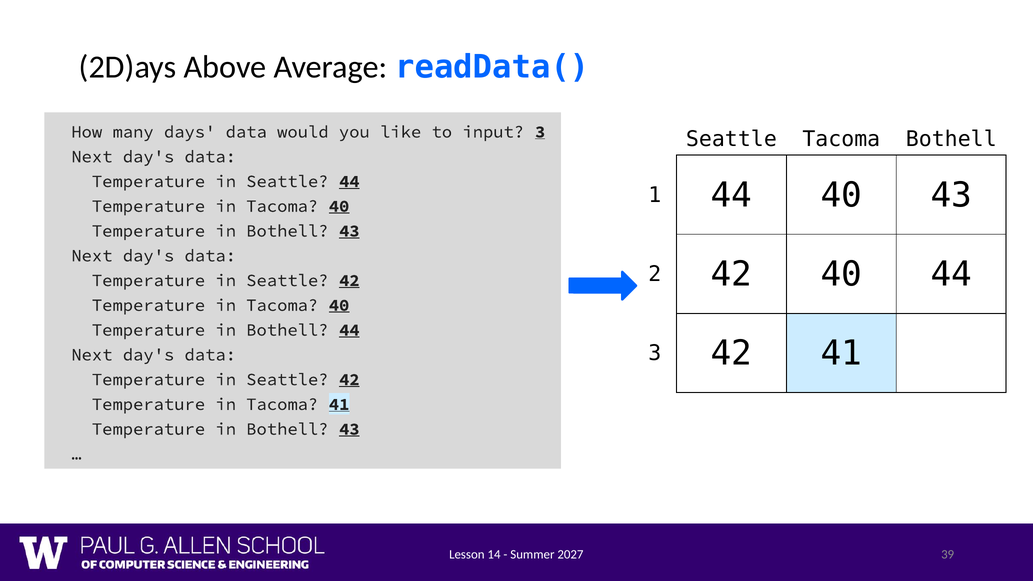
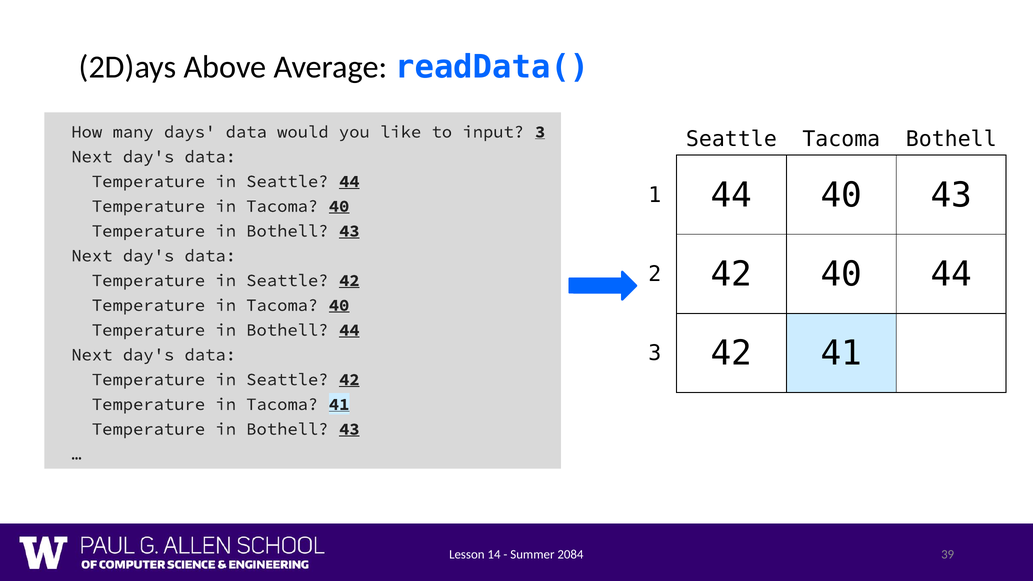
2027: 2027 -> 2084
